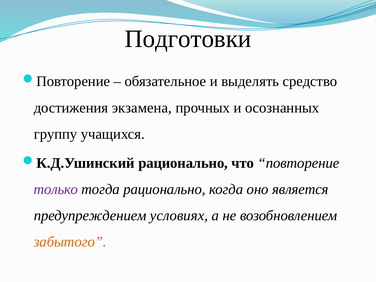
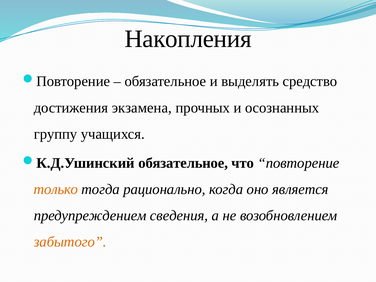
Подготовки: Подготовки -> Накопления
рационально at (183, 163): рационально -> обязательное
только colour: purple -> orange
условиях: условиях -> сведения
